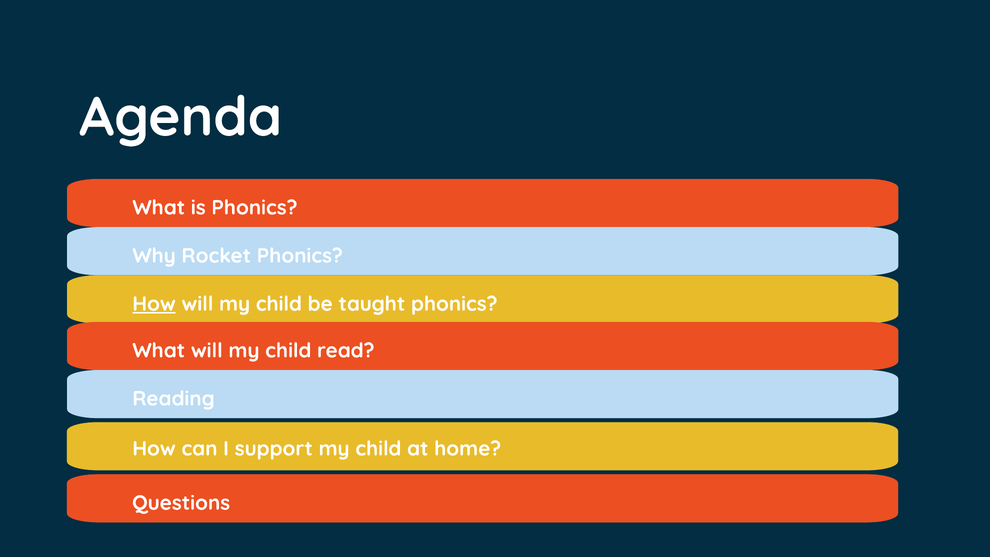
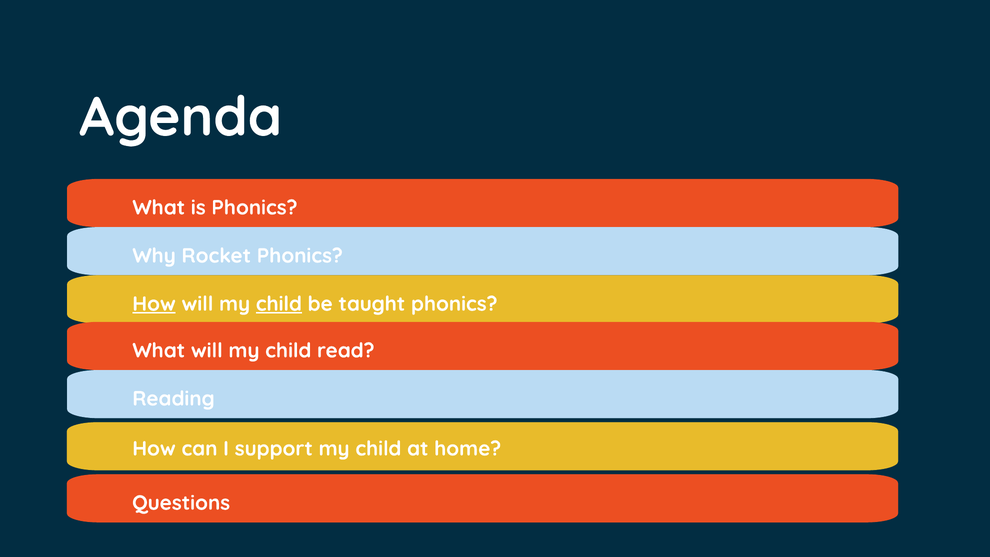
child at (279, 304) underline: none -> present
